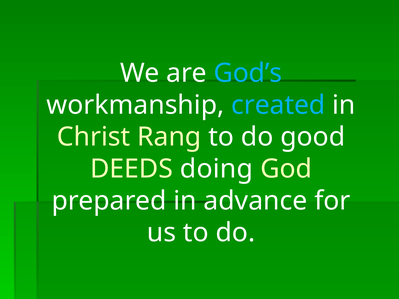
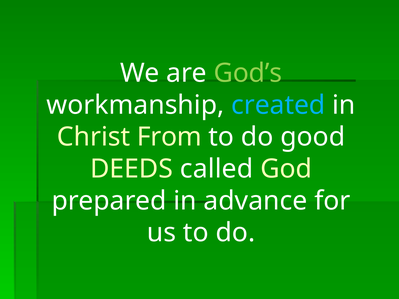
God’s colour: light blue -> light green
Rang: Rang -> From
doing: doing -> called
